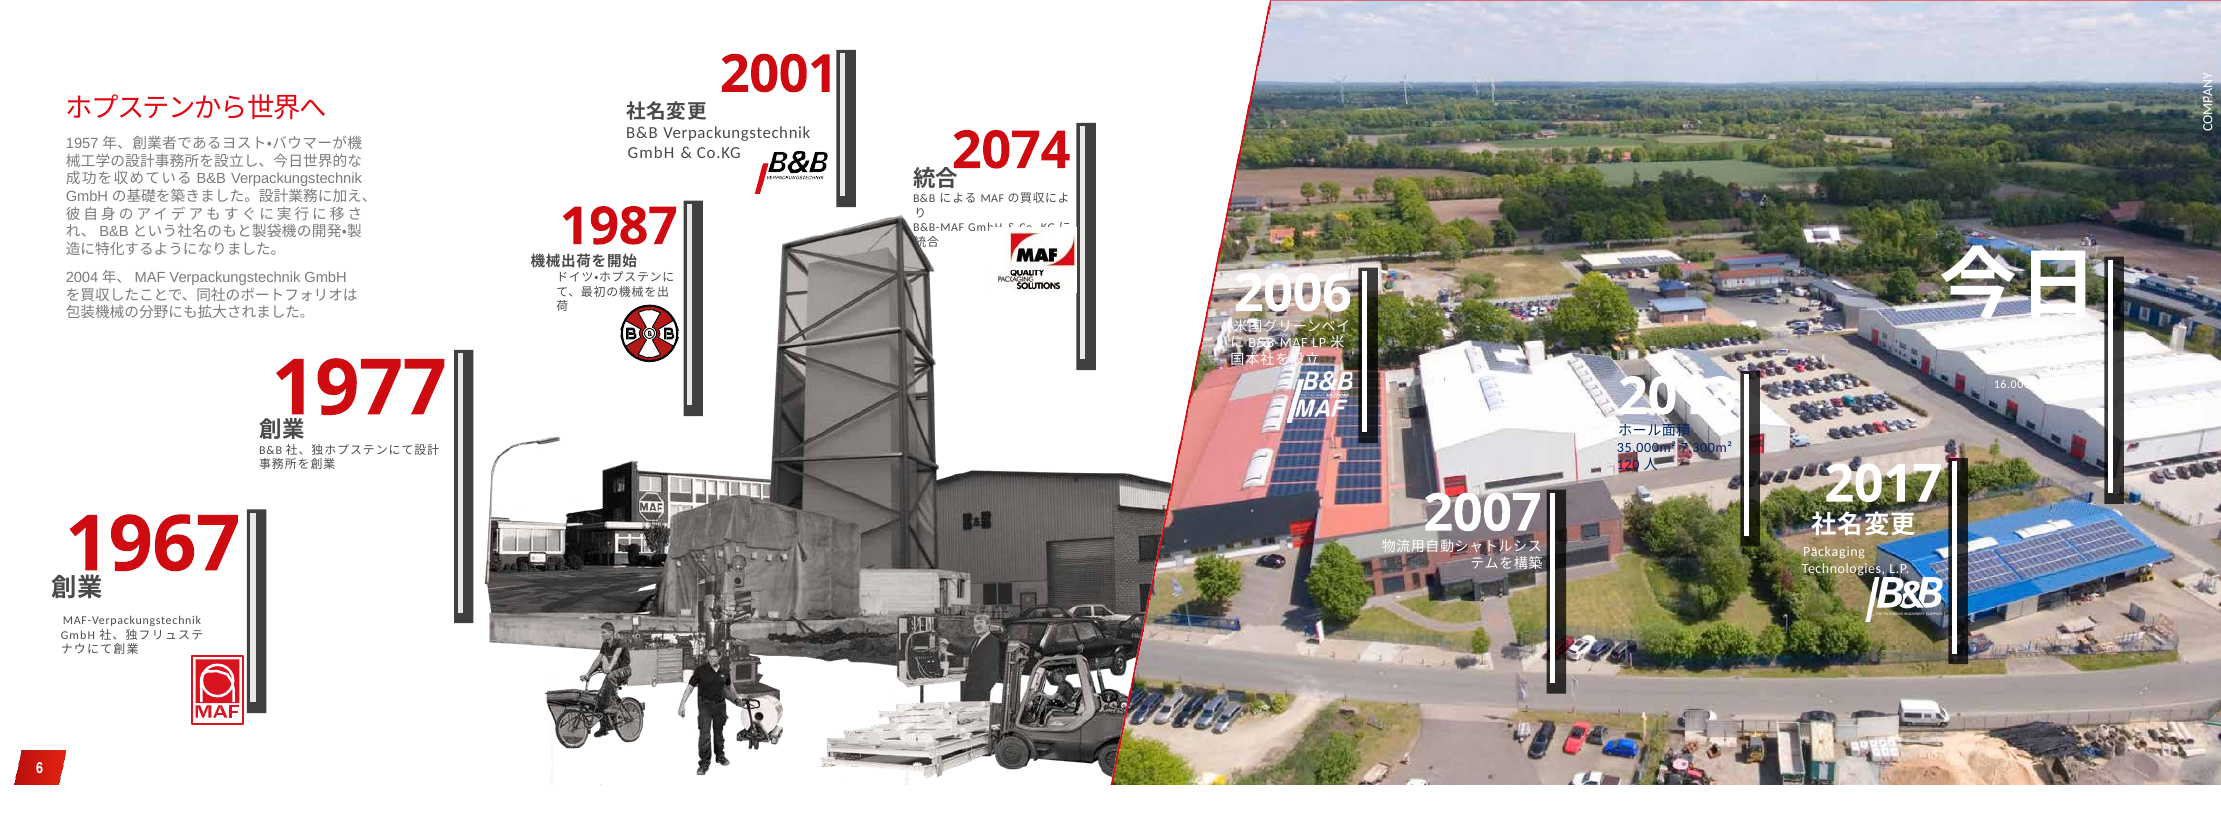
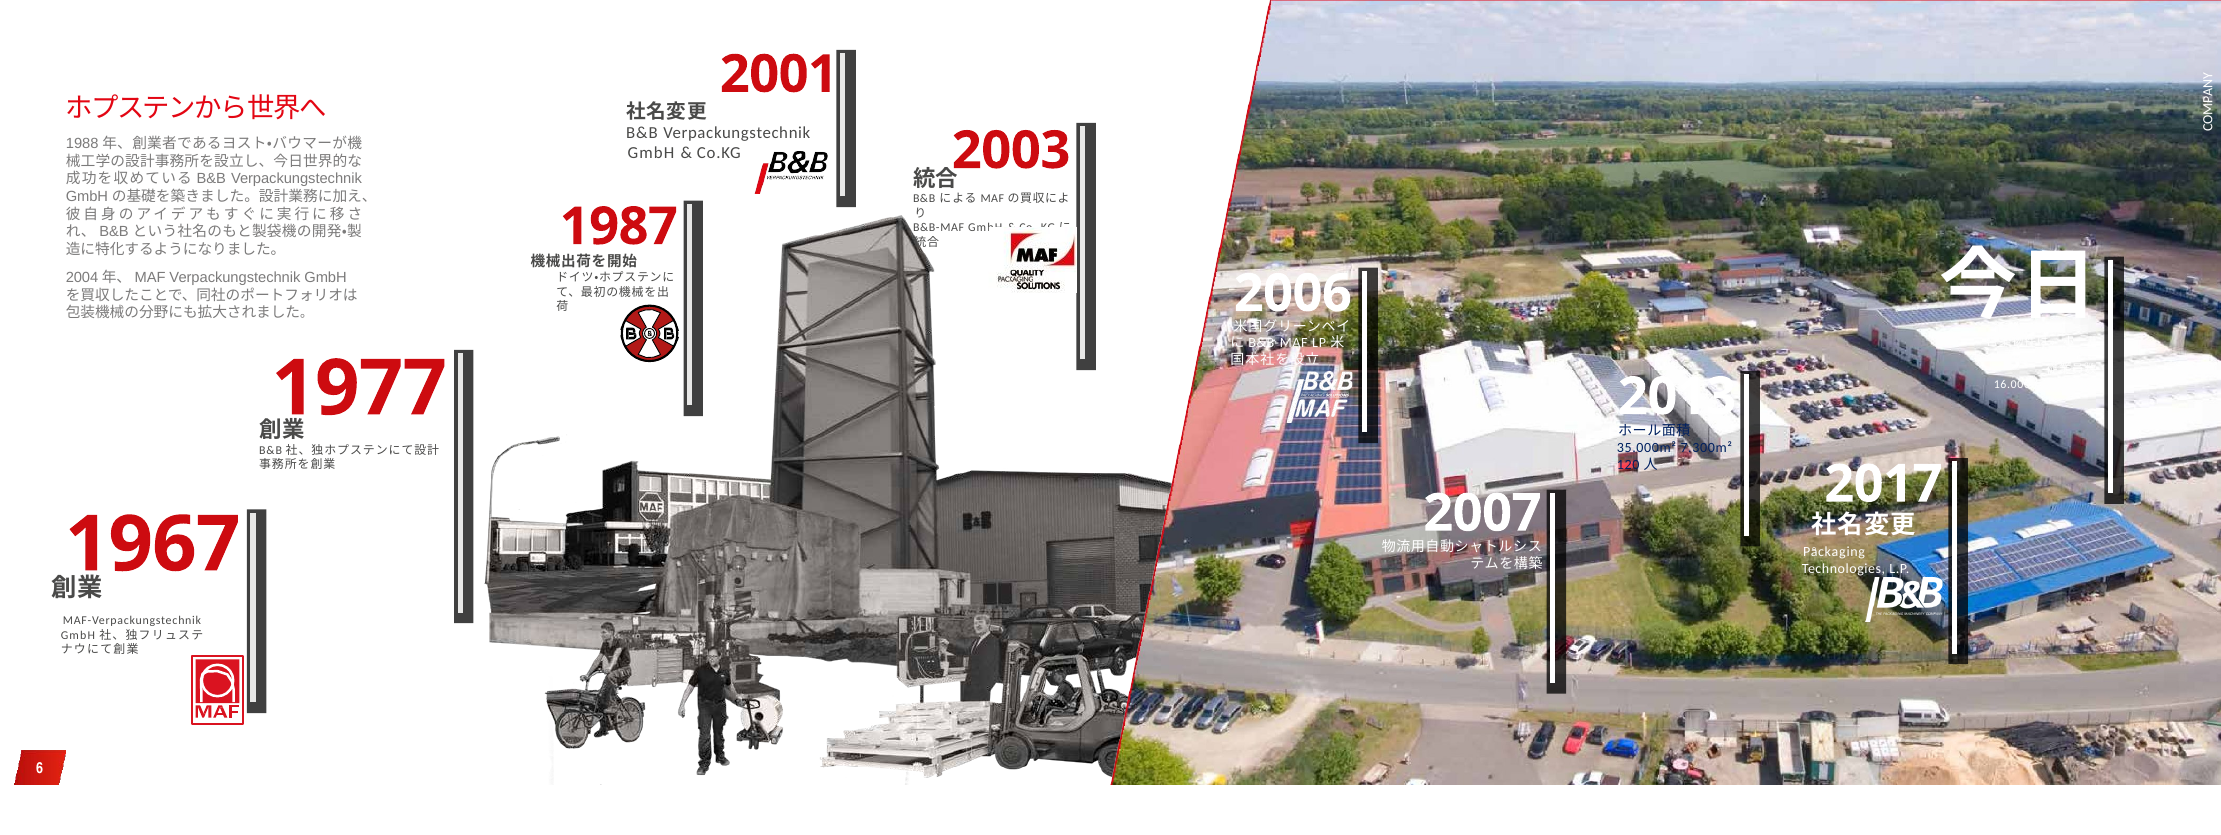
1957: 1957 -> 1988
2074: 2074 -> 2003
